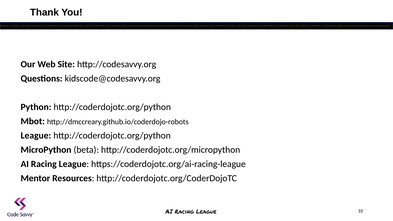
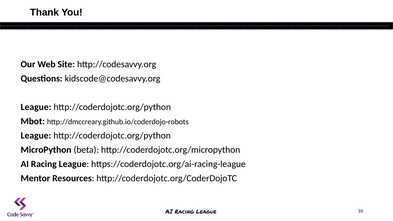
Python at (36, 107): Python -> League
